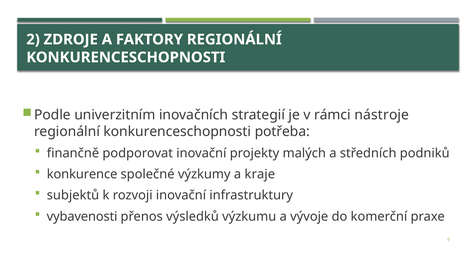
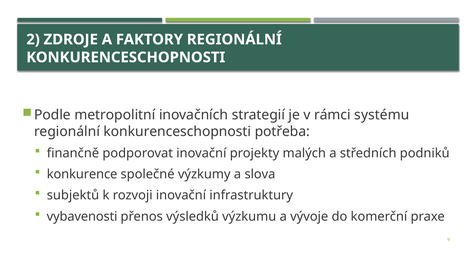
univerzitním: univerzitním -> metropolitní
nástroje: nástroje -> systému
kraje: kraje -> slova
